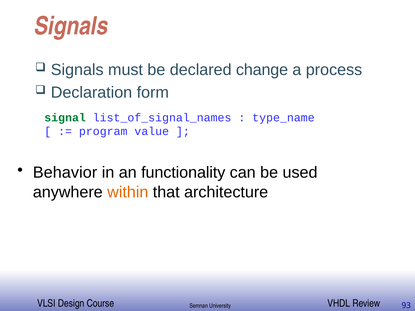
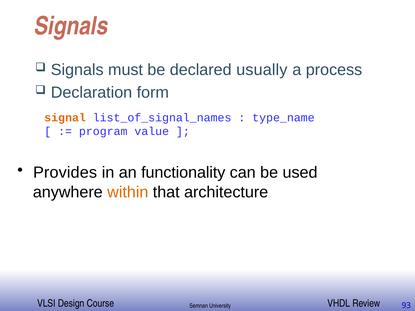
change: change -> usually
signal colour: green -> orange
Behavior: Behavior -> Provides
